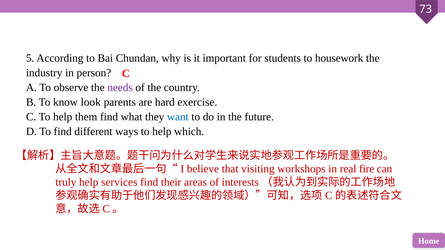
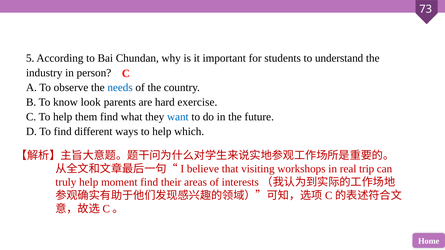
housework: housework -> understand
needs colour: purple -> blue
fire: fire -> trip
services: services -> moment
